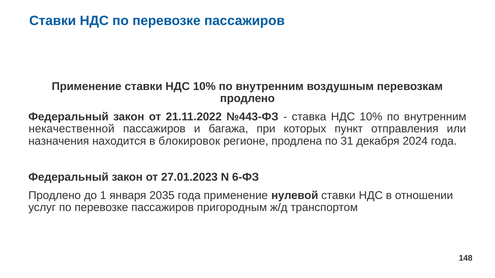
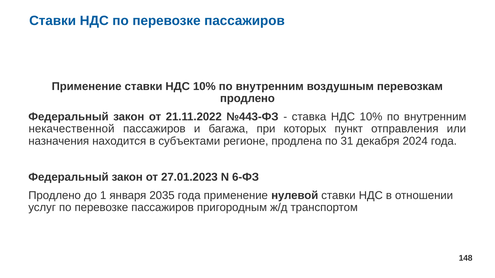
блокировок: блокировок -> субъектами
